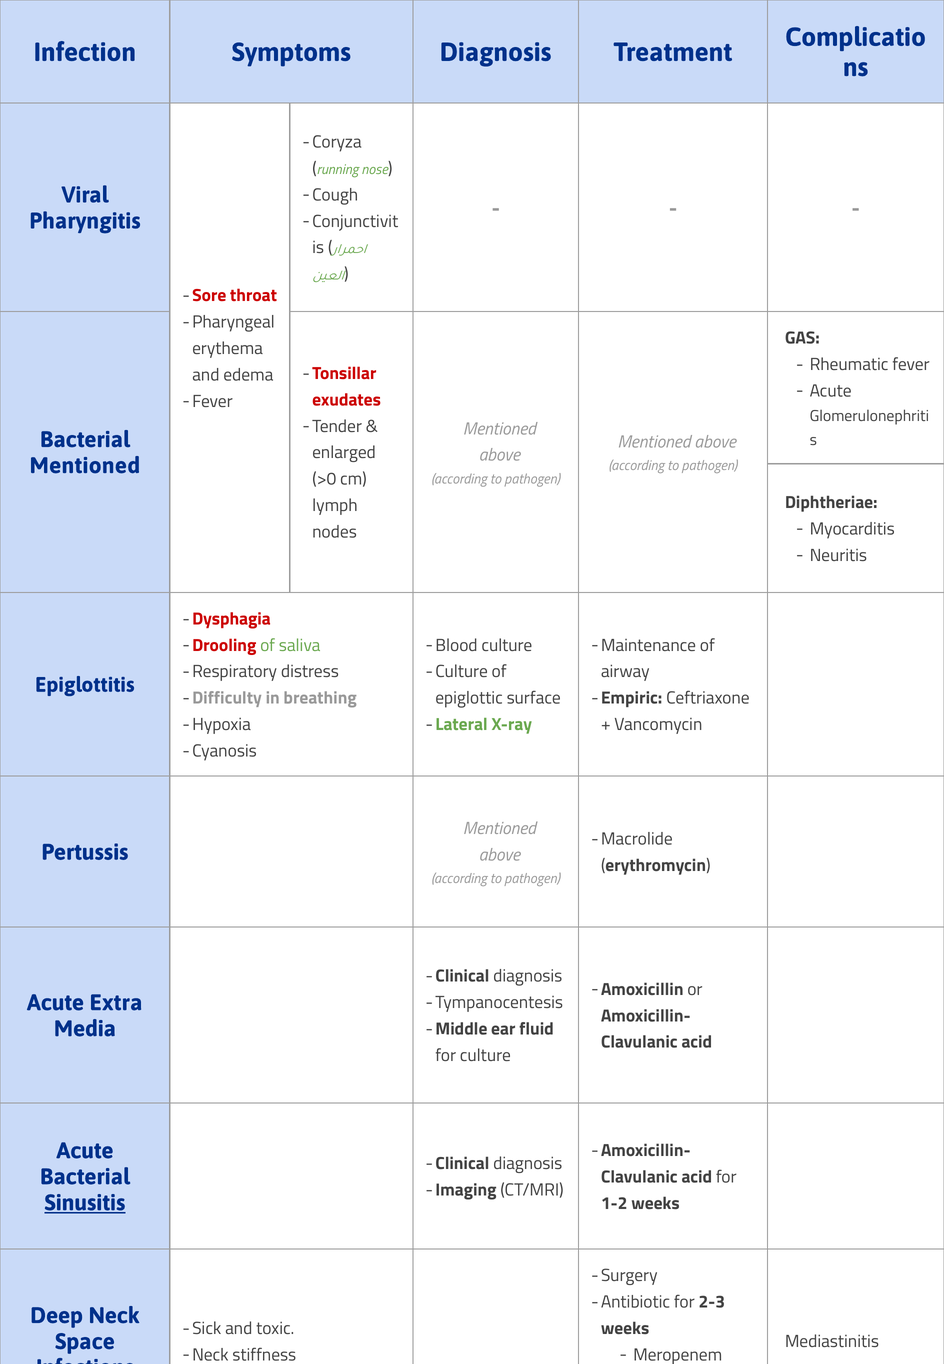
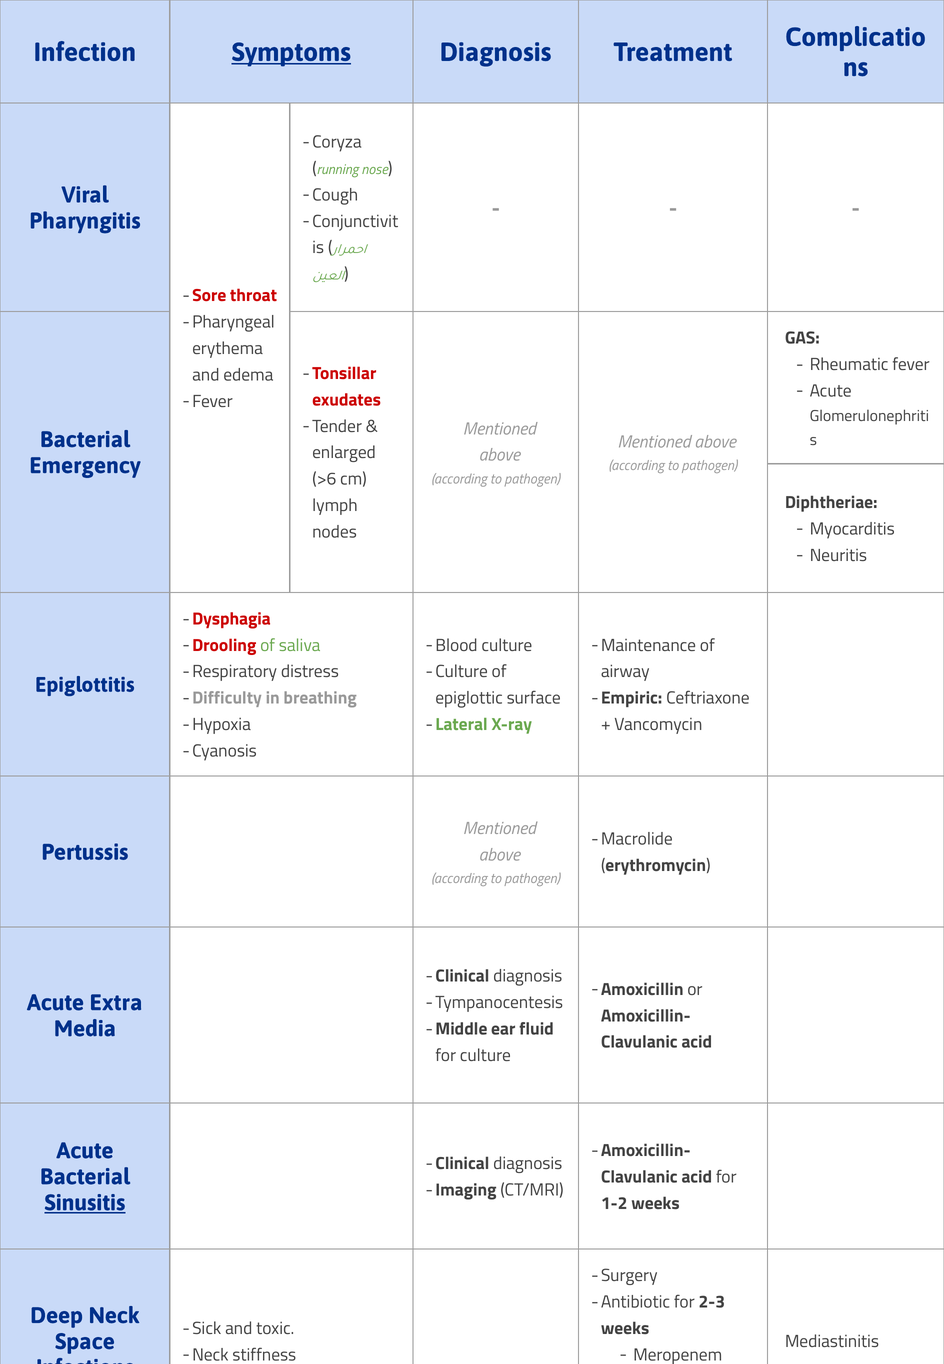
Symptoms underline: none -> present
Mentioned at (85, 466): Mentioned -> Emergency
>0: >0 -> >6
